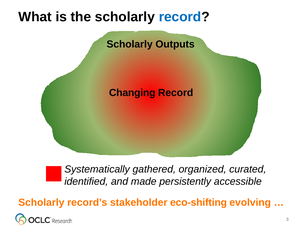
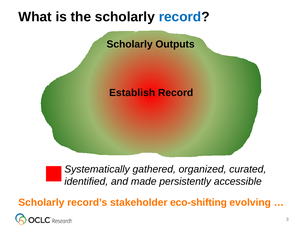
Changing: Changing -> Establish
